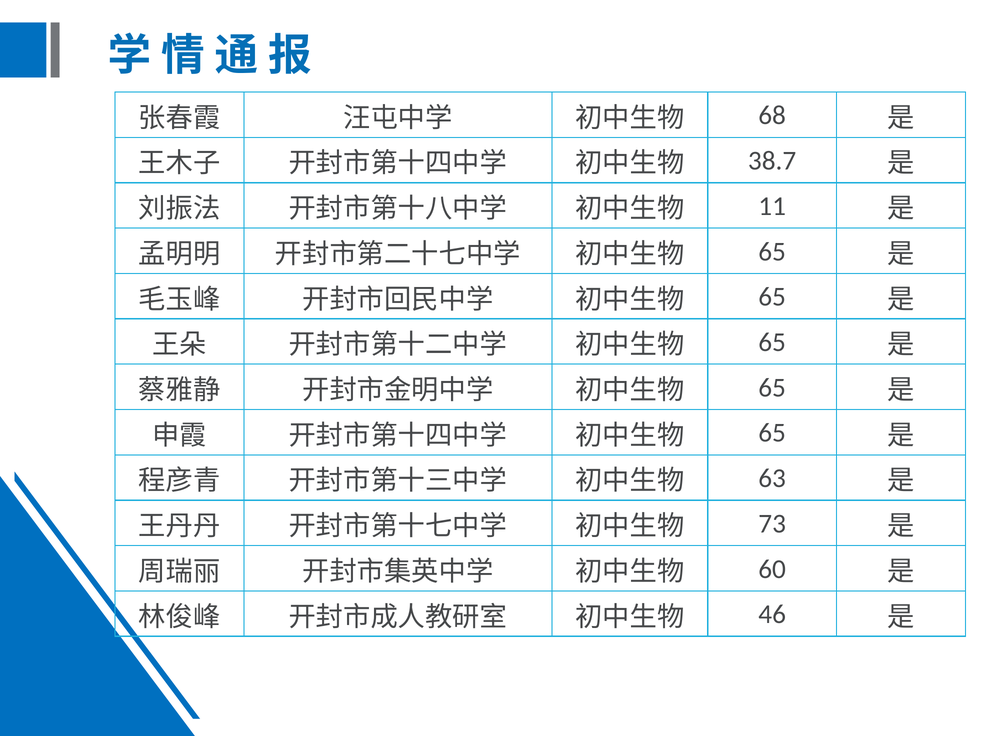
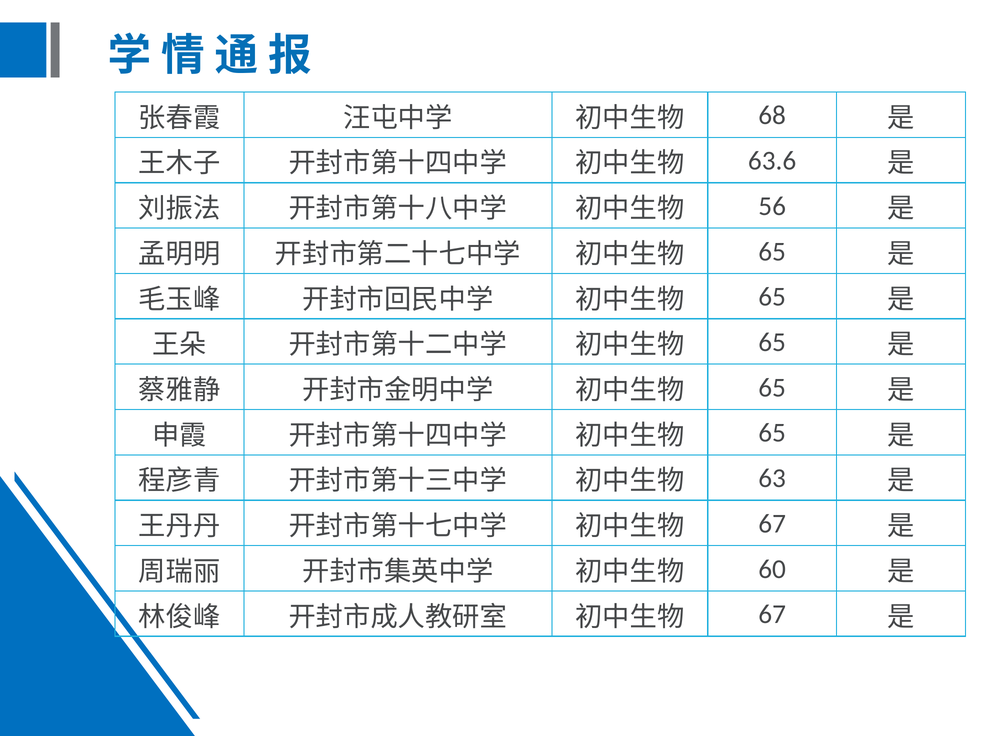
38.7: 38.7 -> 63.6
11: 11 -> 56
73 at (772, 524): 73 -> 67
46 at (772, 614): 46 -> 67
